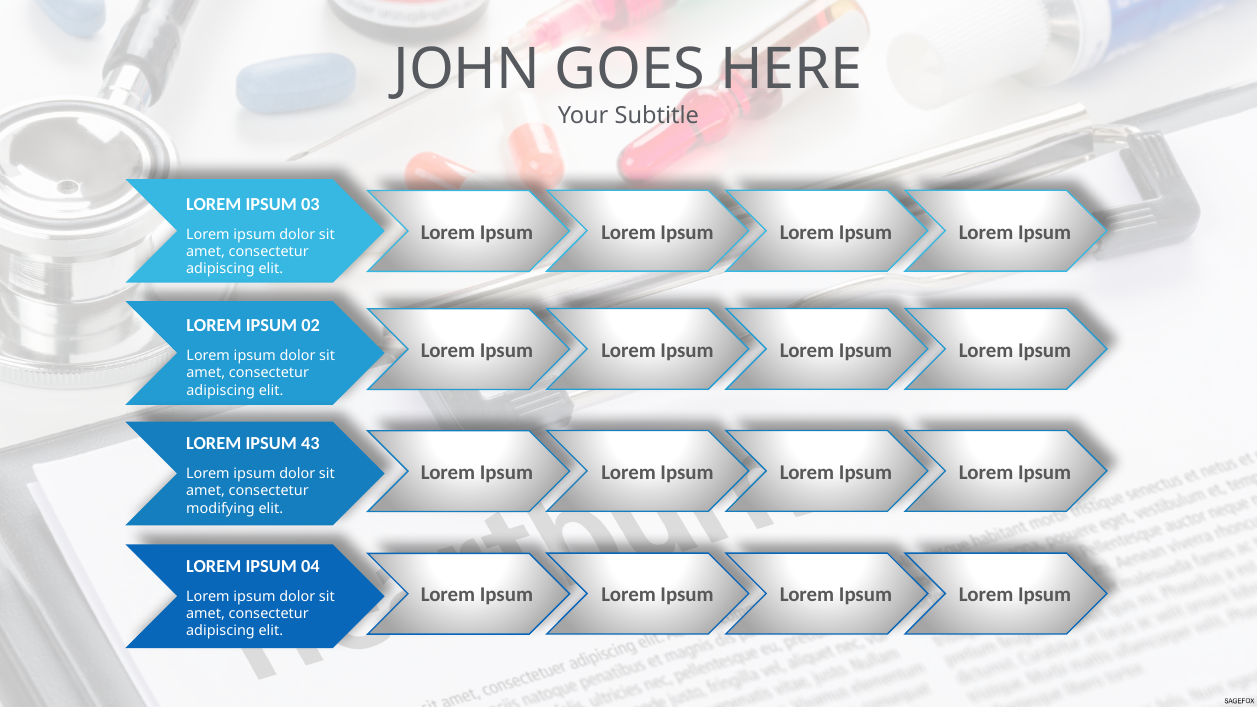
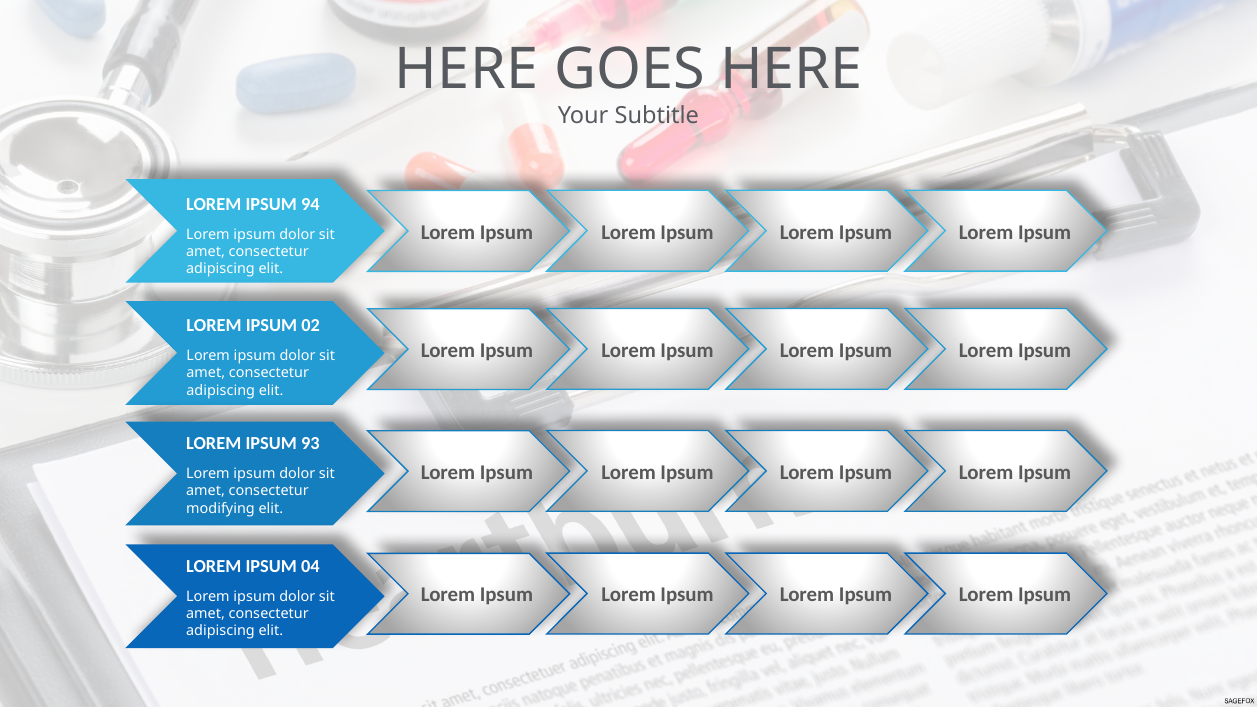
JOHN at (467, 70): JOHN -> HERE
03: 03 -> 94
43: 43 -> 93
